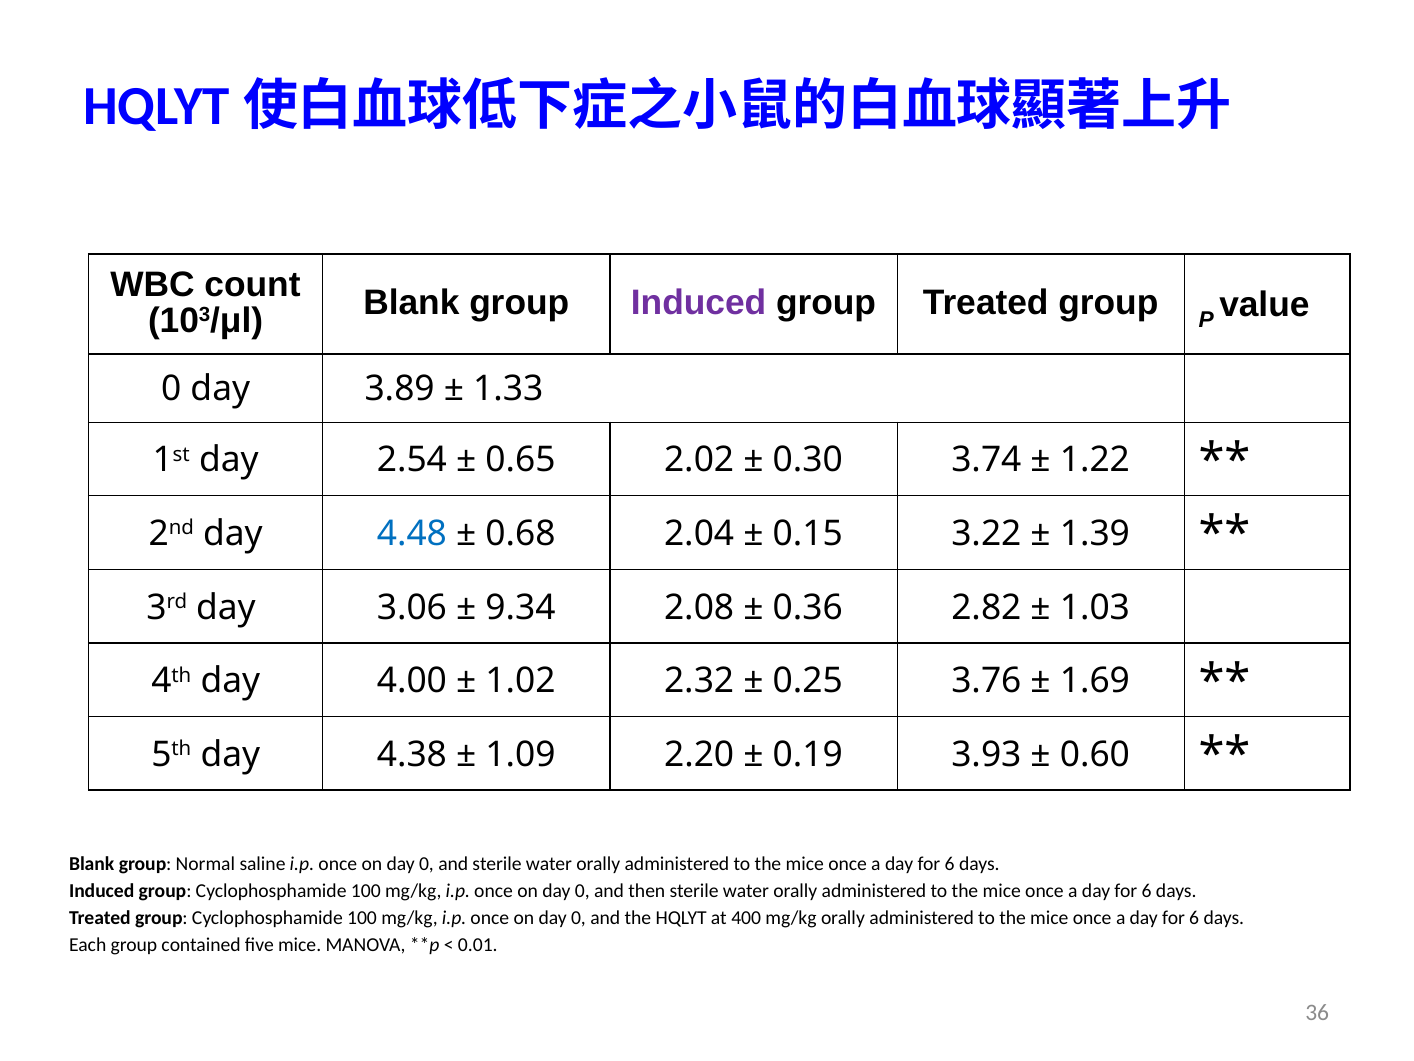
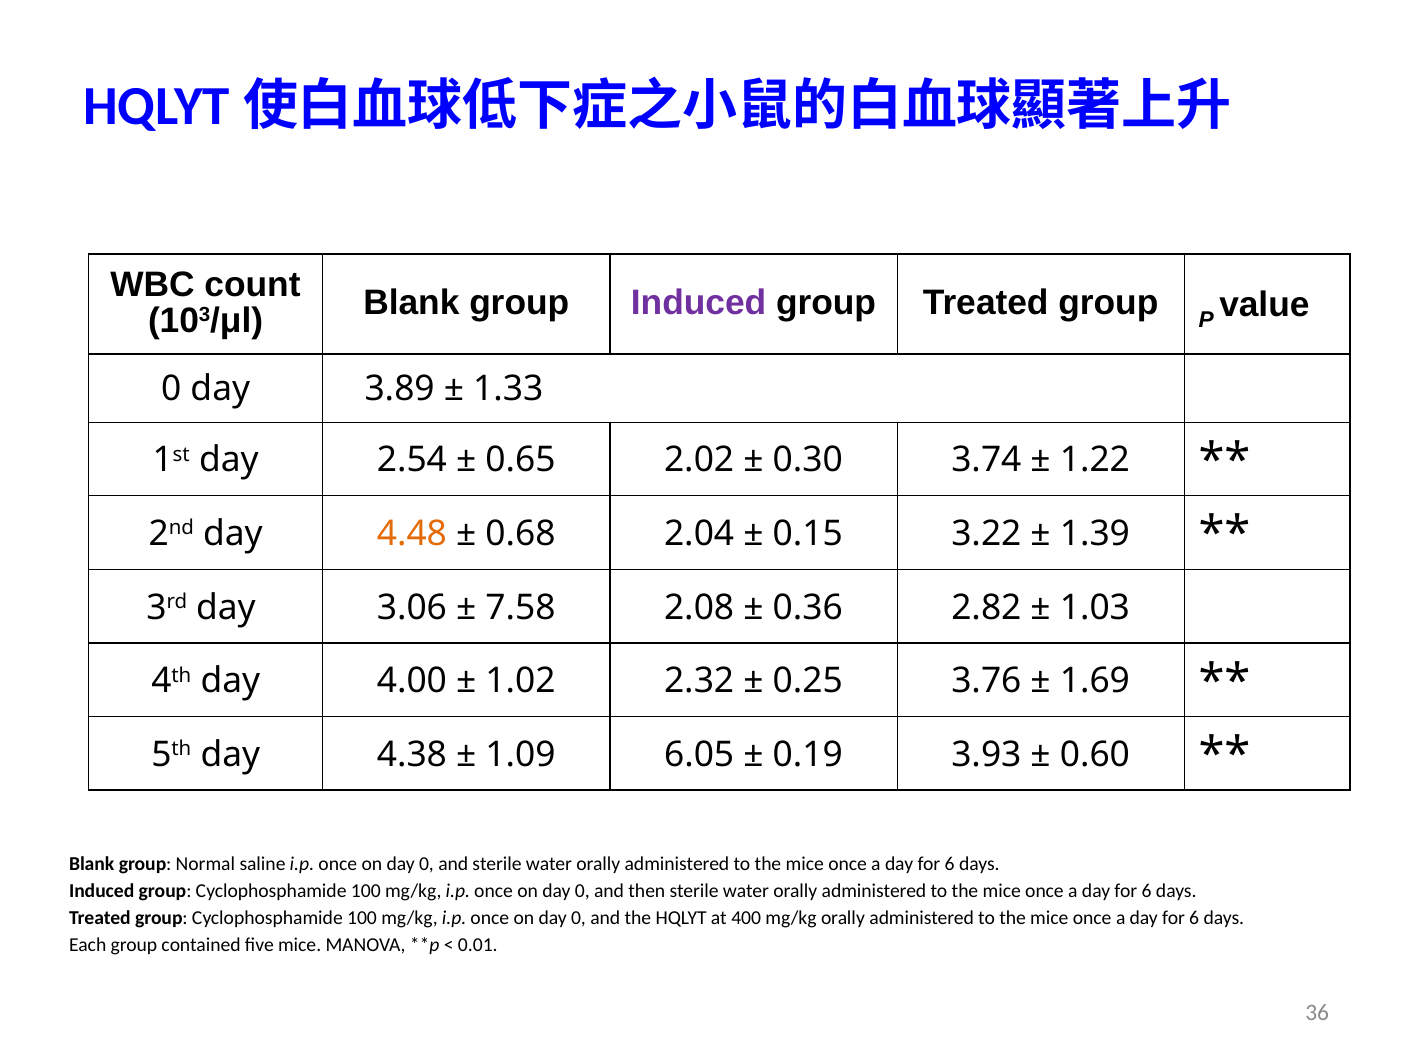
4.48 colour: blue -> orange
9.34: 9.34 -> 7.58
2.20: 2.20 -> 6.05
